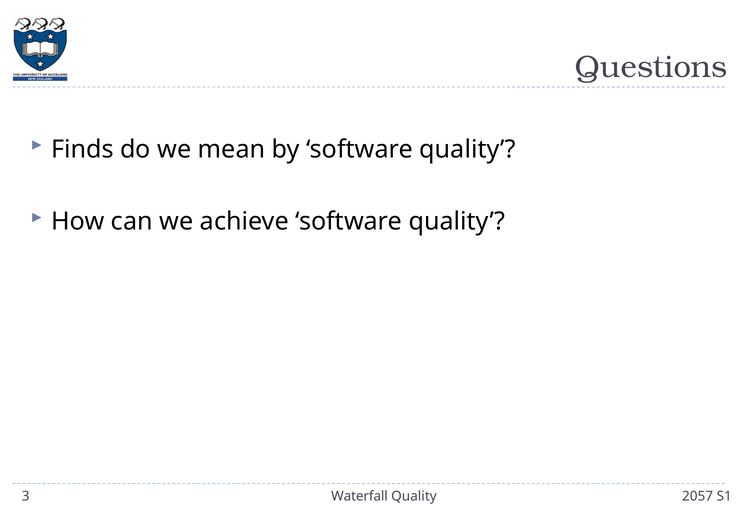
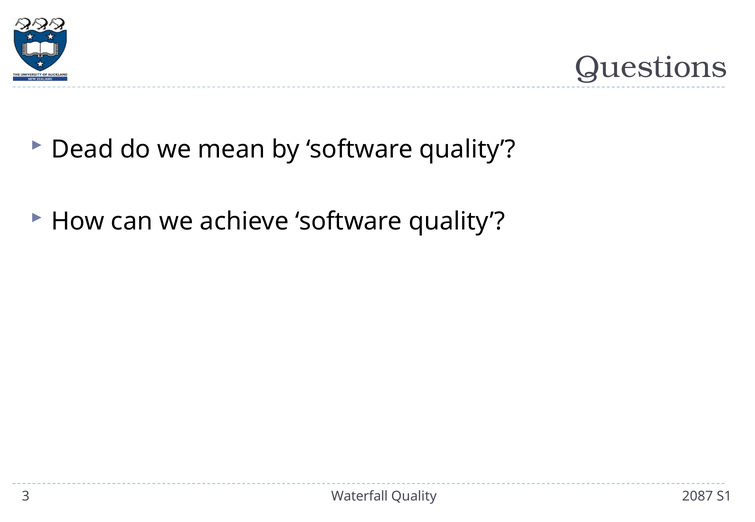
Finds: Finds -> Dead
2057: 2057 -> 2087
